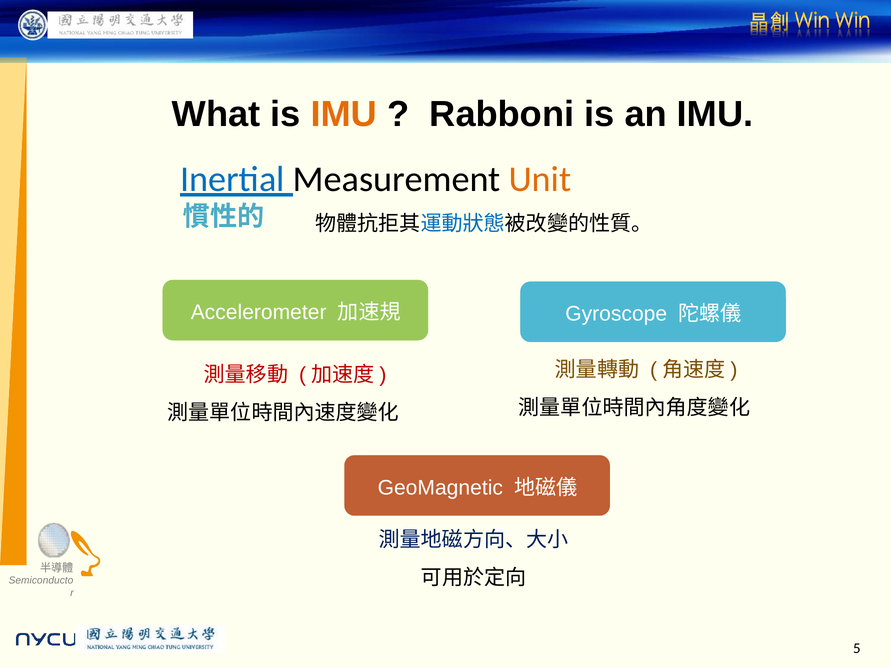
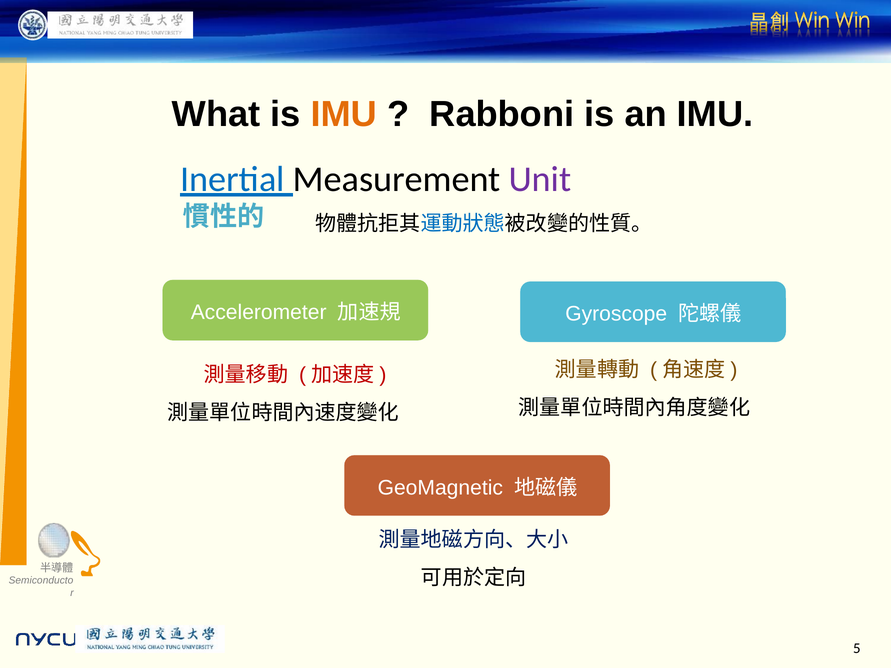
Unit colour: orange -> purple
